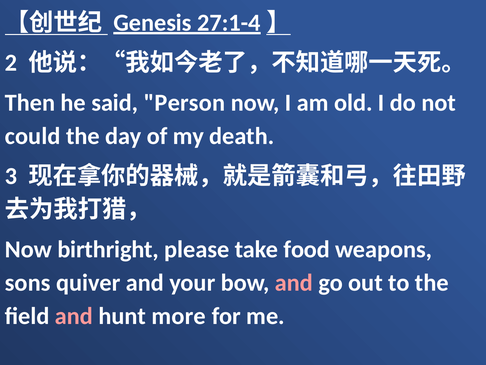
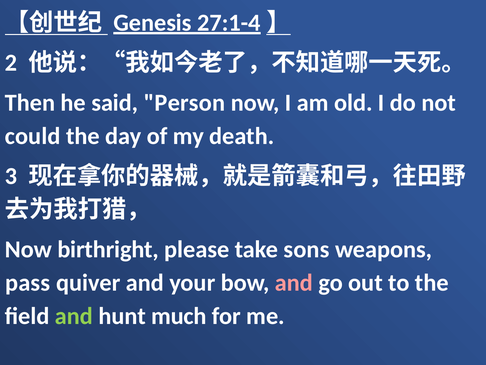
food: food -> sons
sons: sons -> pass
and at (74, 316) colour: pink -> light green
more: more -> much
